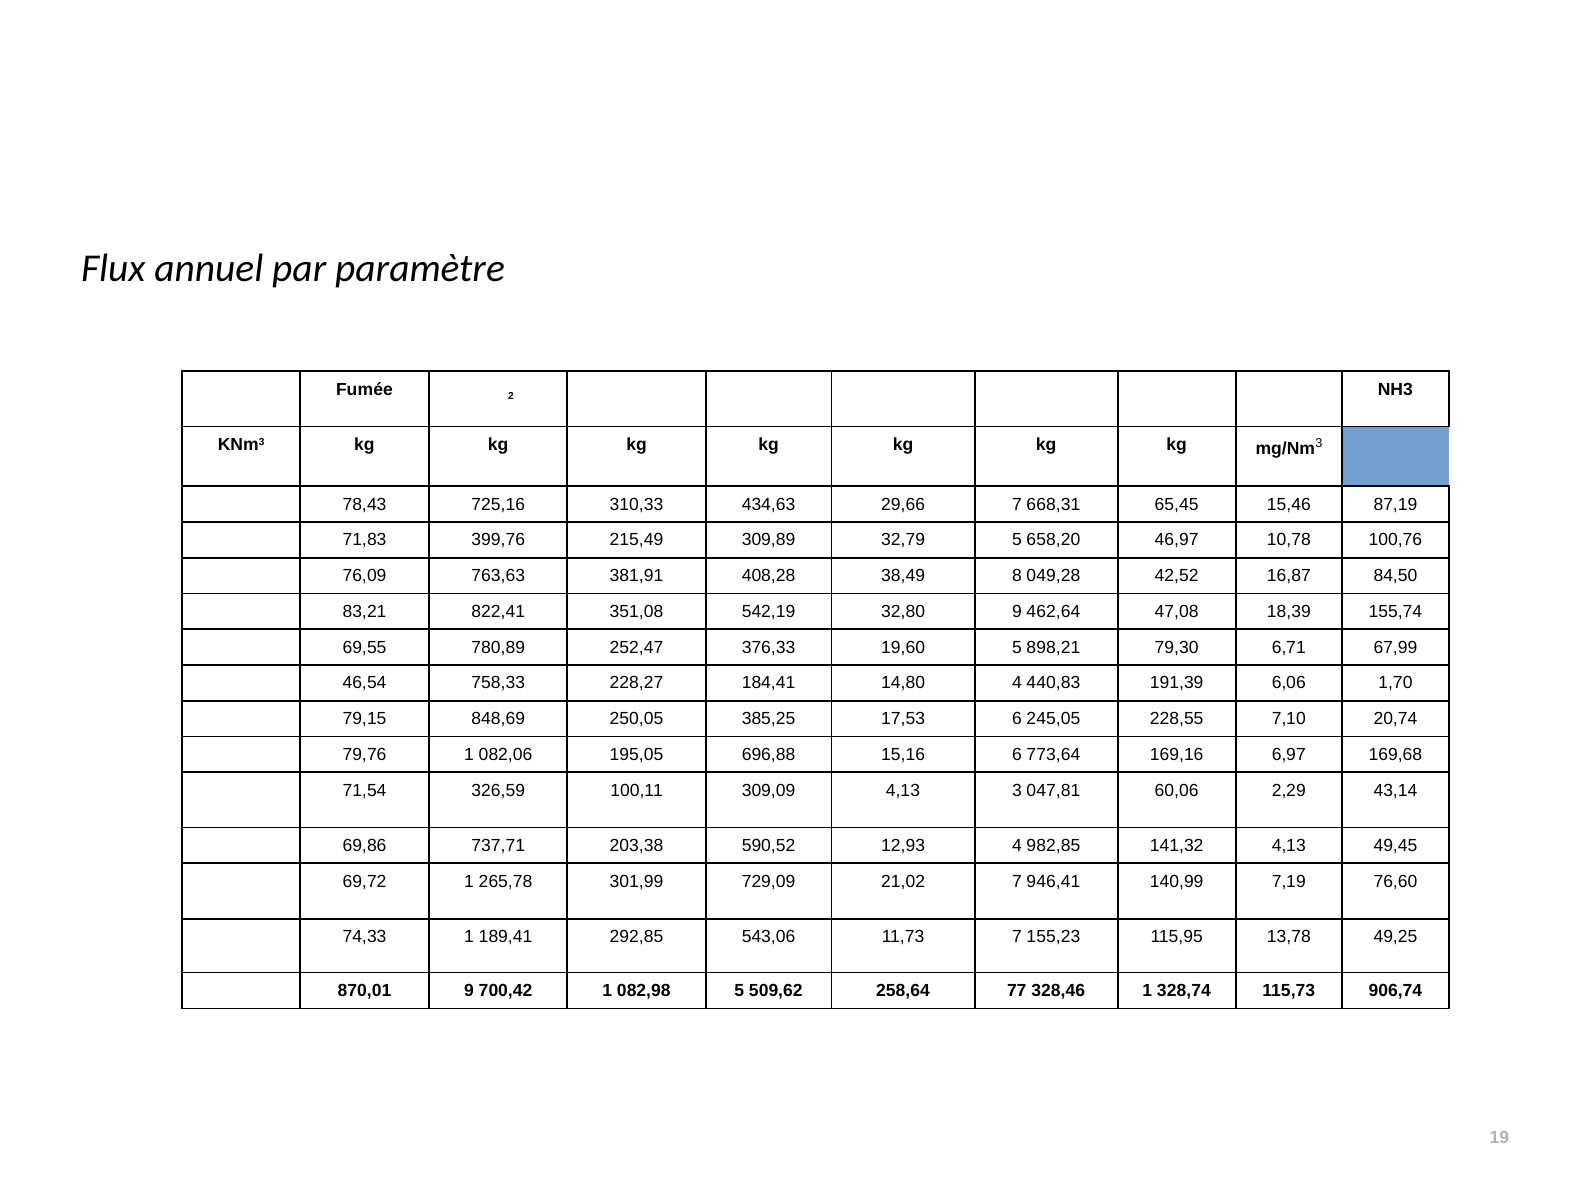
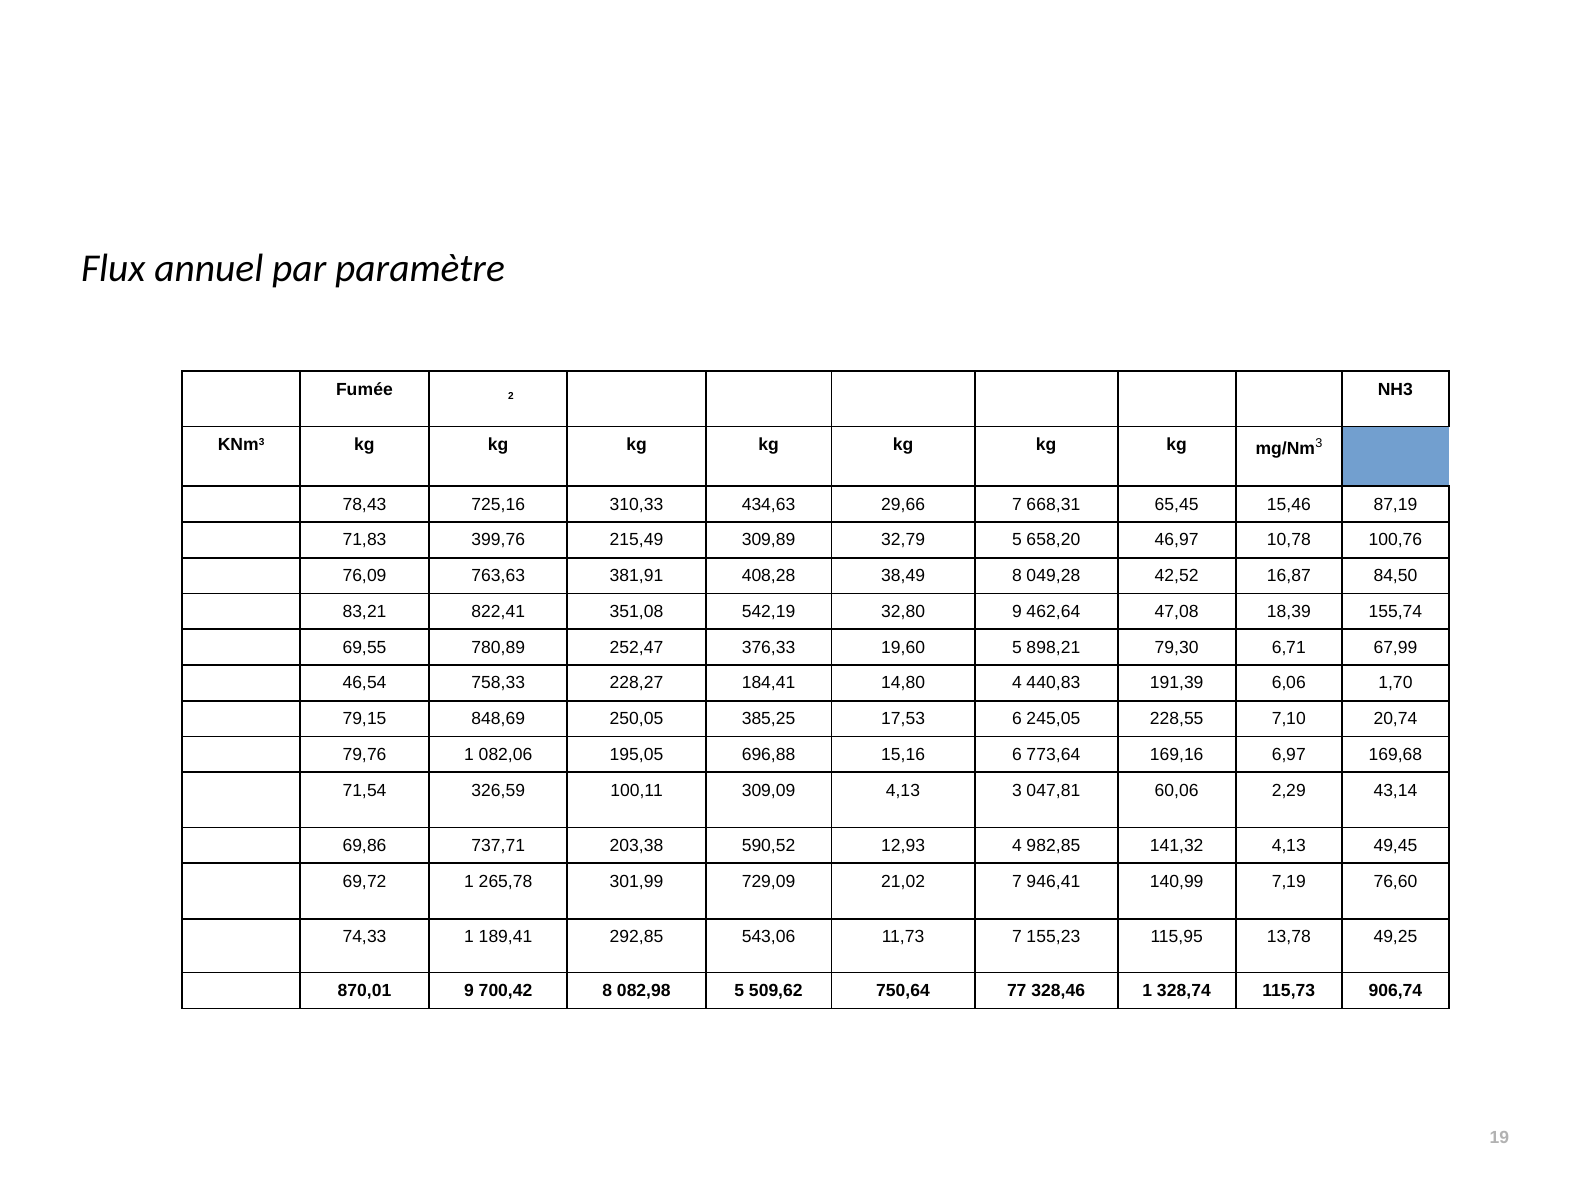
700,42 1: 1 -> 8
258,64: 258,64 -> 750,64
